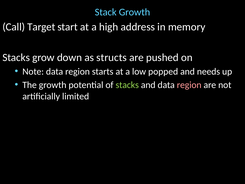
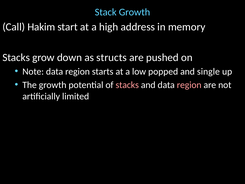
Target: Target -> Hakim
needs: needs -> single
stacks at (127, 85) colour: light green -> pink
